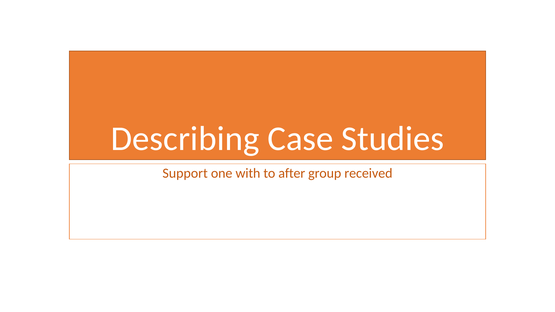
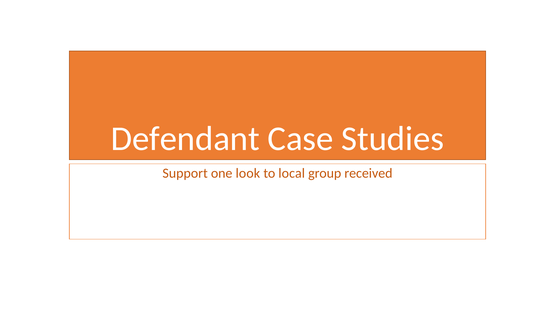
Describing: Describing -> Defendant
with: with -> look
after: after -> local
